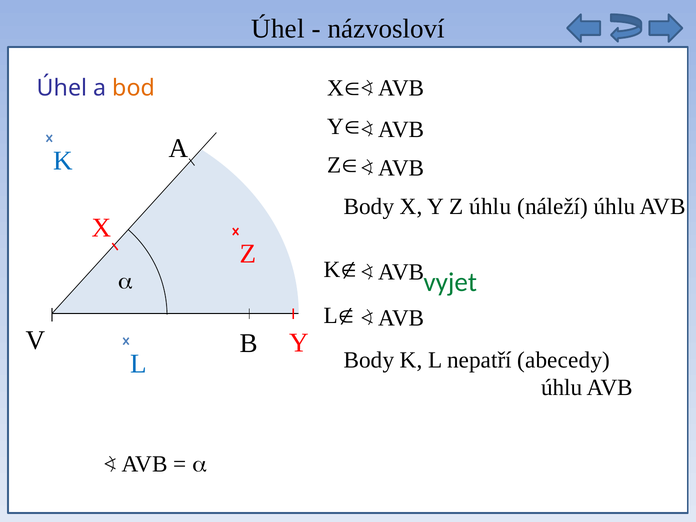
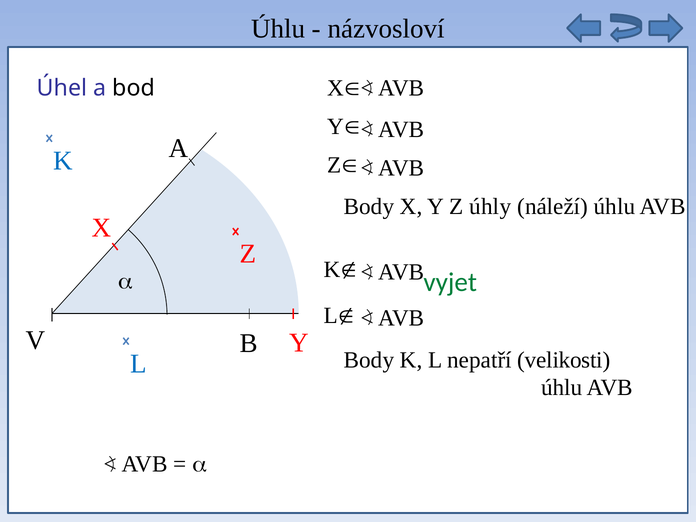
Úhel at (278, 29): Úhel -> Úhlu
bod colour: orange -> black
Z úhlu: úhlu -> úhly
abecedy: abecedy -> velikosti
